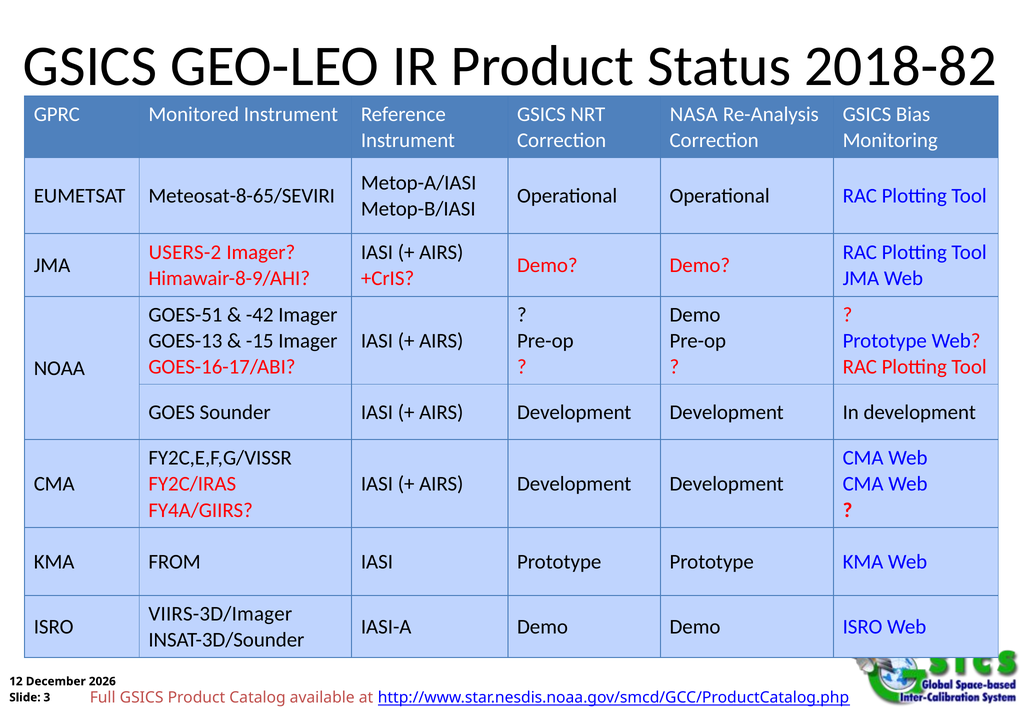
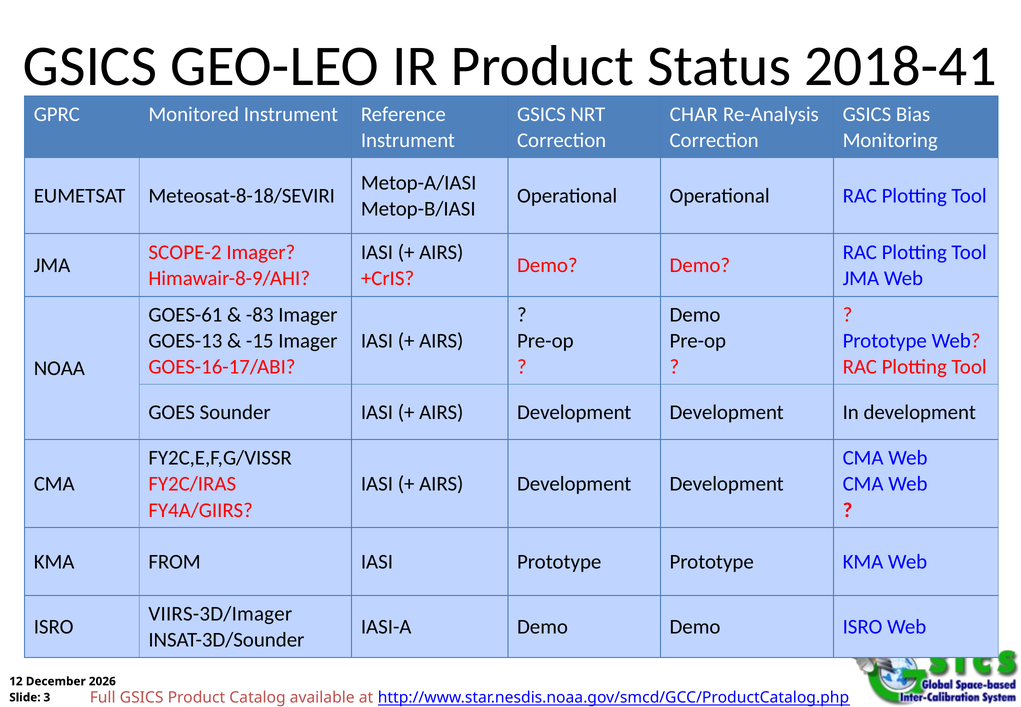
2018-82: 2018-82 -> 2018-41
NASA: NASA -> CHAR
Meteosat-8-65/SEVIRI: Meteosat-8-65/SEVIRI -> Meteosat-8-18/SEVIRI
USERS-2: USERS-2 -> SCOPE-2
GOES-51: GOES-51 -> GOES-61
-42: -42 -> -83
